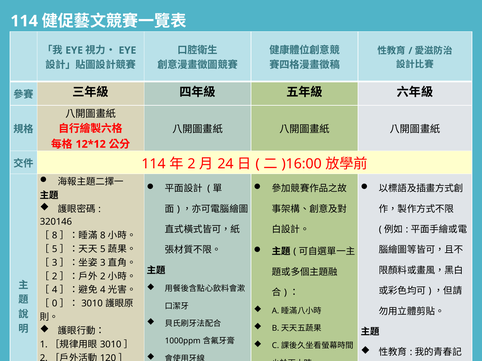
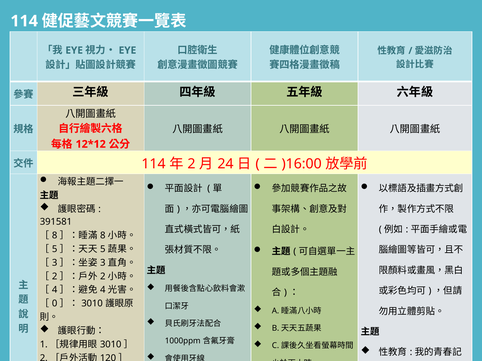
320146: 320146 -> 391581
